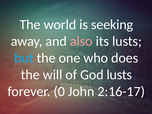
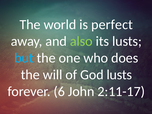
seeking: seeking -> perfect
also colour: pink -> light green
0: 0 -> 6
2:16-17: 2:16-17 -> 2:11-17
